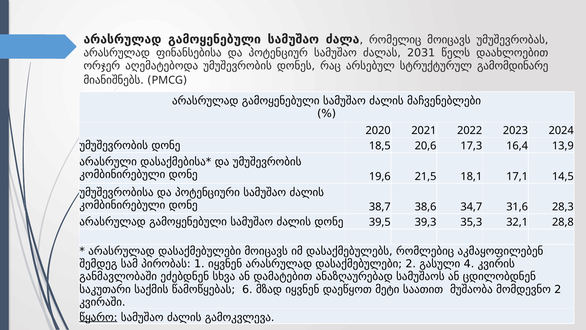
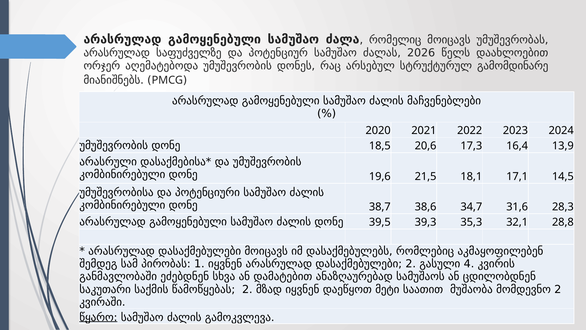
ფინანსებისა: ფინანსებისა -> საფუძველზე
2031: 2031 -> 2026
წამოწყებას 6: 6 -> 2
